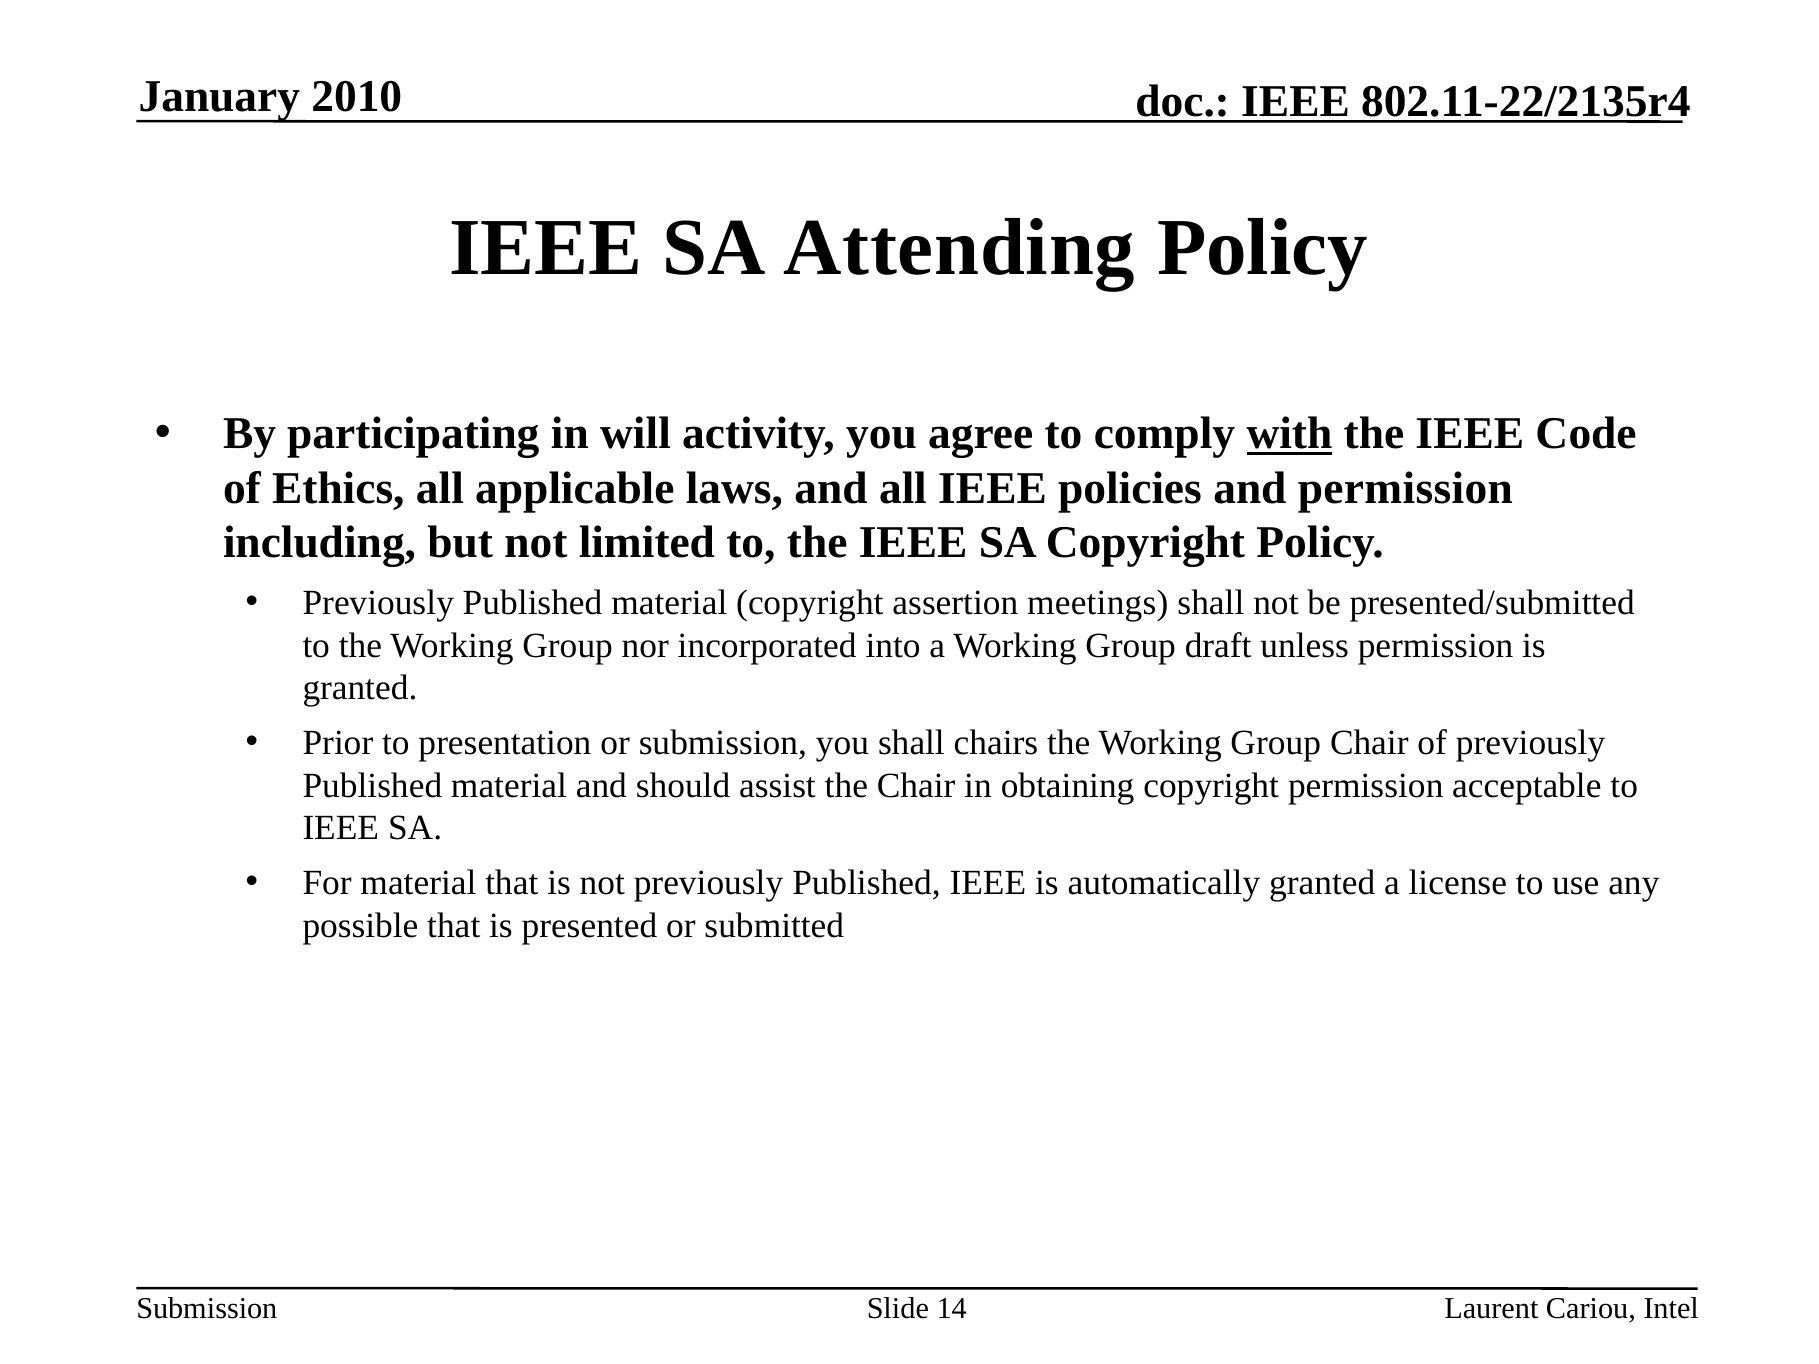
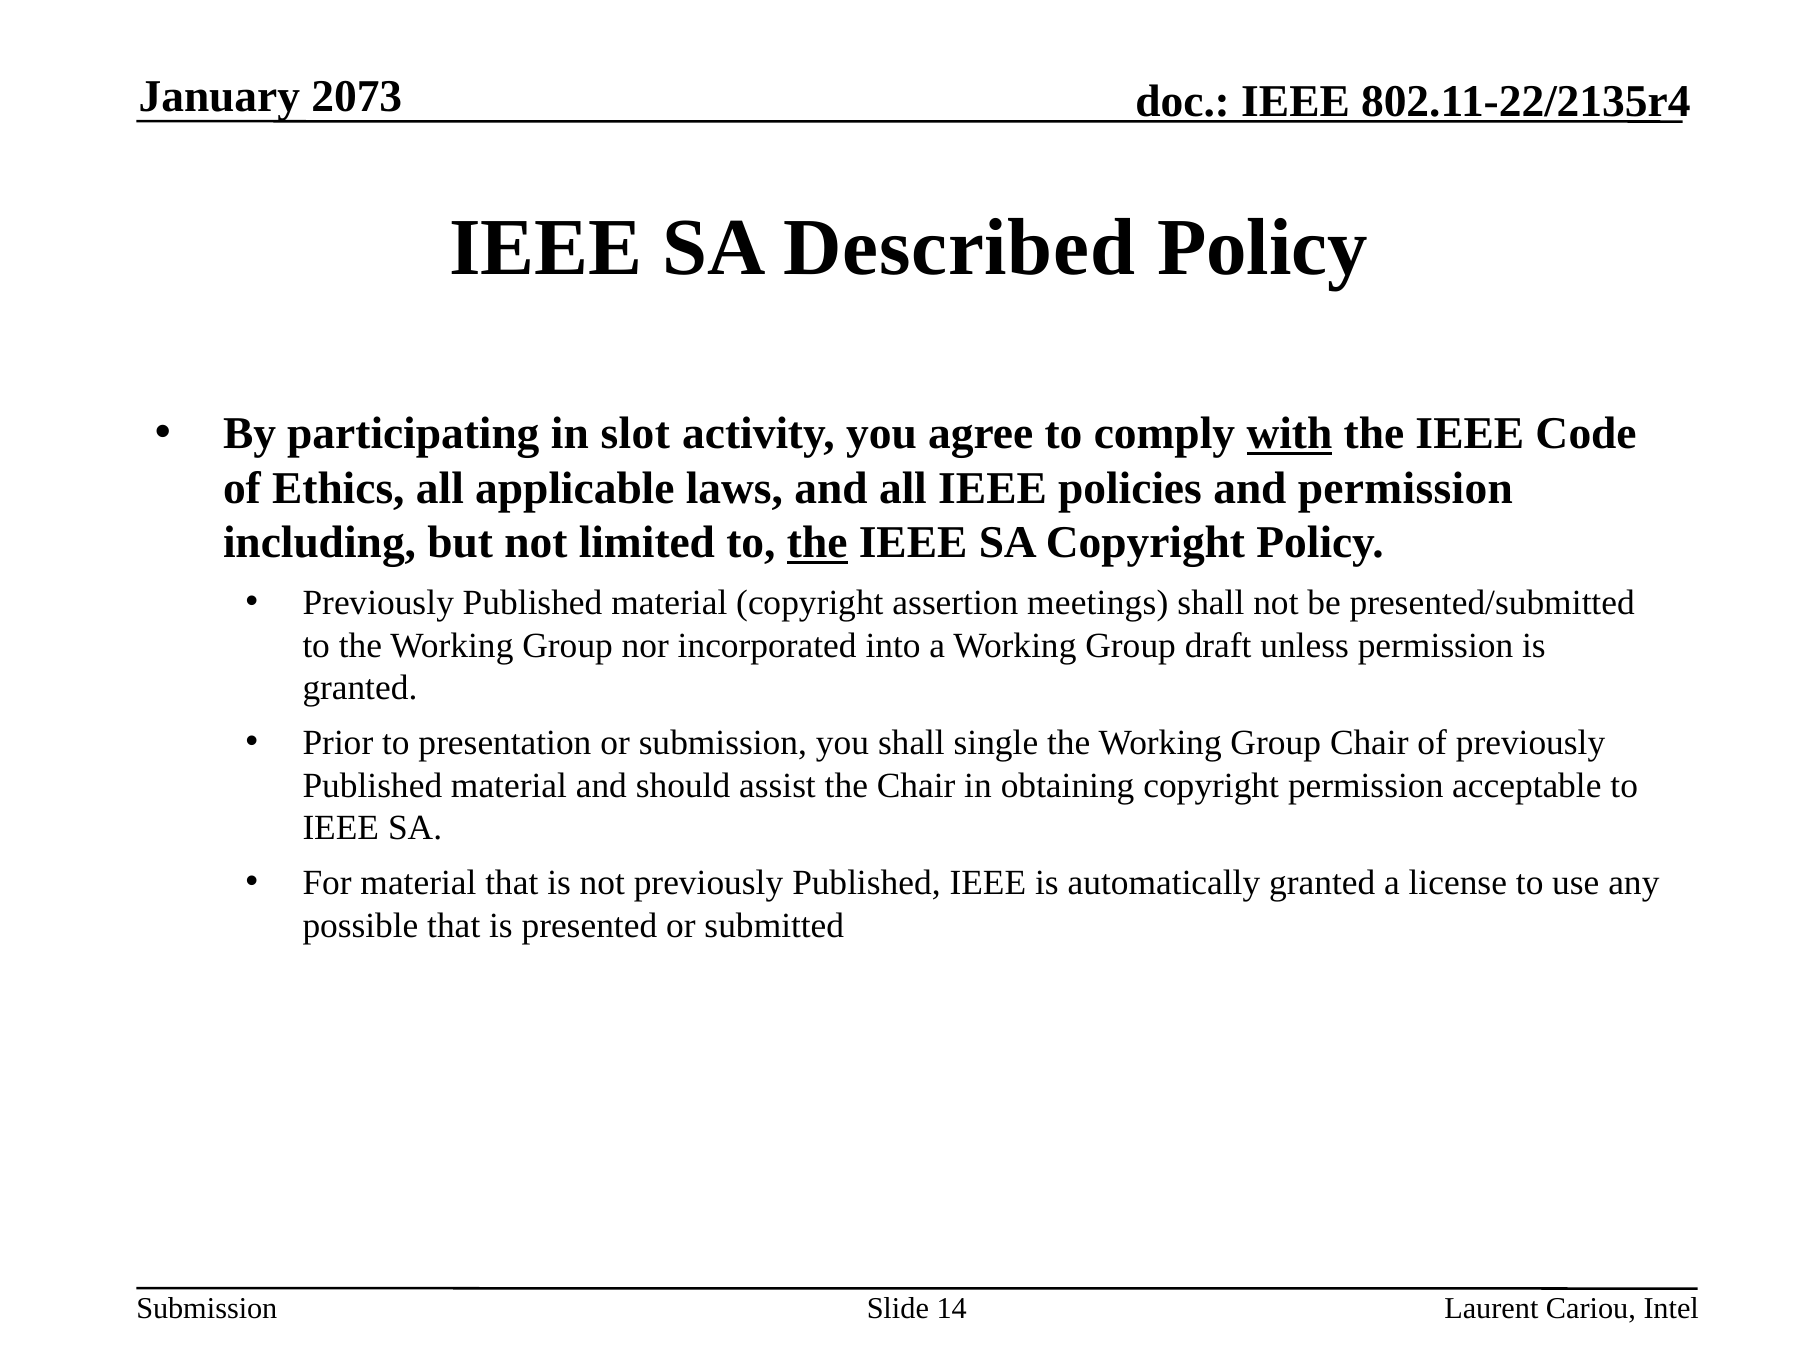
2010: 2010 -> 2073
Attending: Attending -> Described
will: will -> slot
the at (817, 543) underline: none -> present
chairs: chairs -> single
